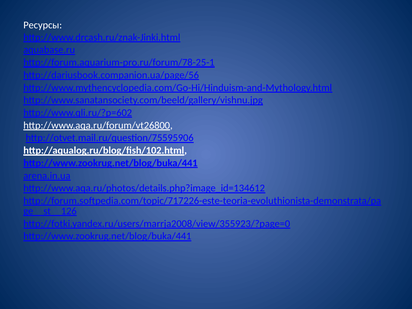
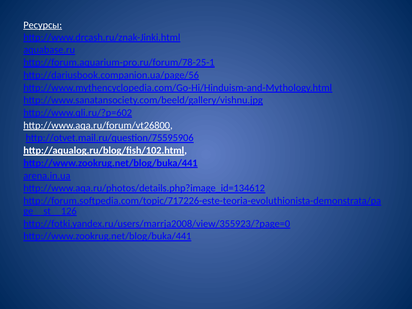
Ресурсы underline: none -> present
